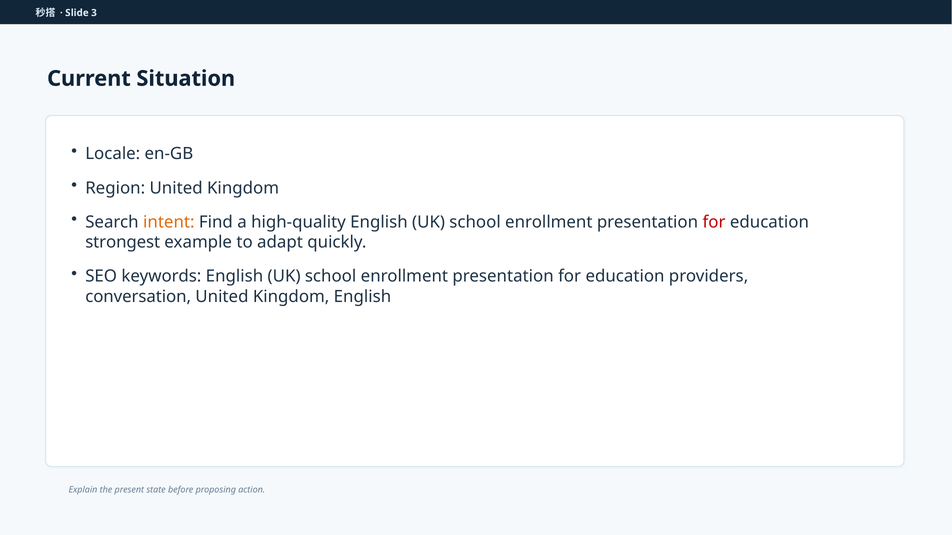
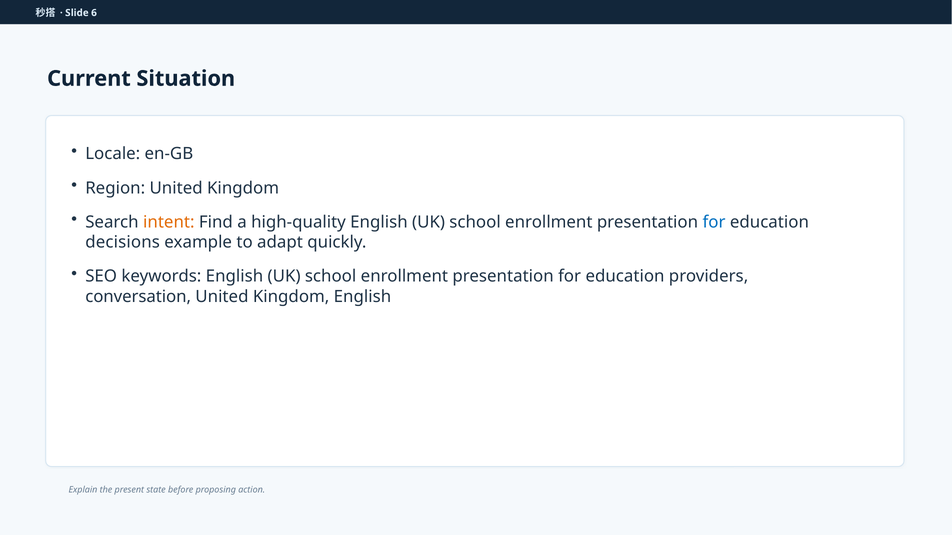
3: 3 -> 6
for at (714, 222) colour: red -> blue
strongest: strongest -> decisions
